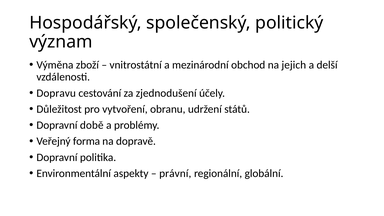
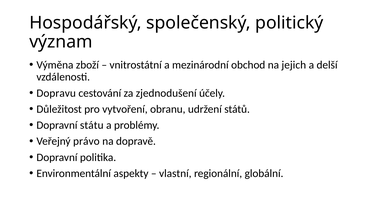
době: době -> státu
forma: forma -> právo
právní: právní -> vlastní
